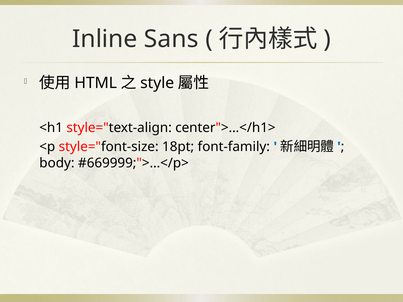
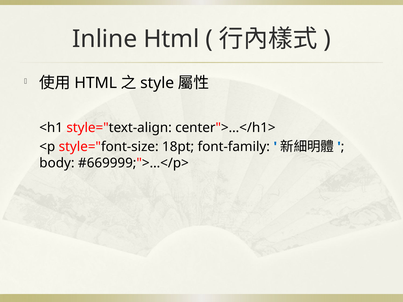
Inline Sans: Sans -> Html
